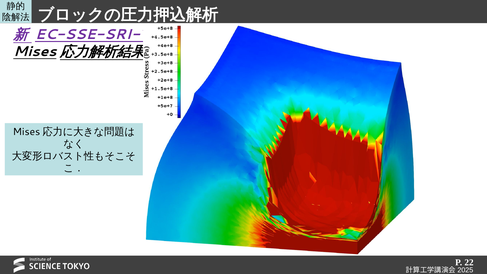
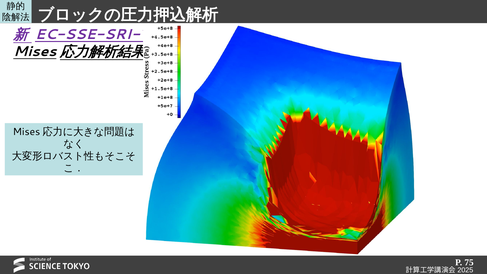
22: 22 -> 75
